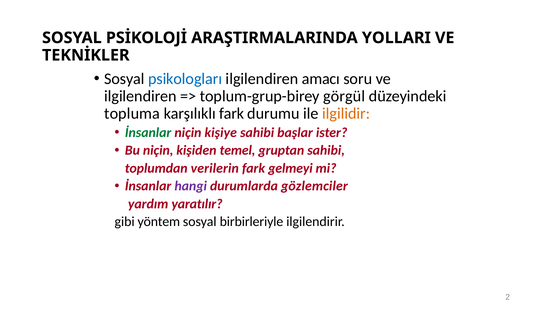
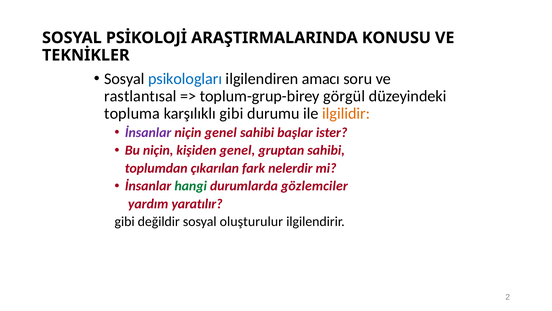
YOLLARI: YOLLARI -> KONUSU
ilgilendiren at (140, 96): ilgilendiren -> rastlantısal
karşılıklı fark: fark -> gibi
İnsanlar at (148, 132) colour: green -> purple
niçin kişiye: kişiye -> genel
kişiden temel: temel -> genel
verilerin: verilerin -> çıkarılan
gelmeyi: gelmeyi -> nelerdir
hangi colour: purple -> green
yöntem: yöntem -> değildir
birbirleriyle: birbirleriyle -> oluşturulur
